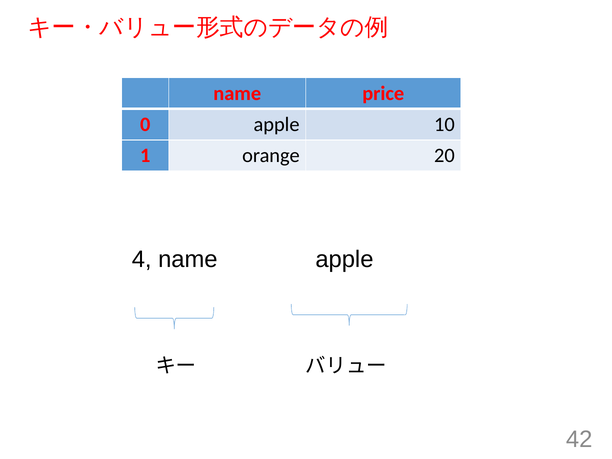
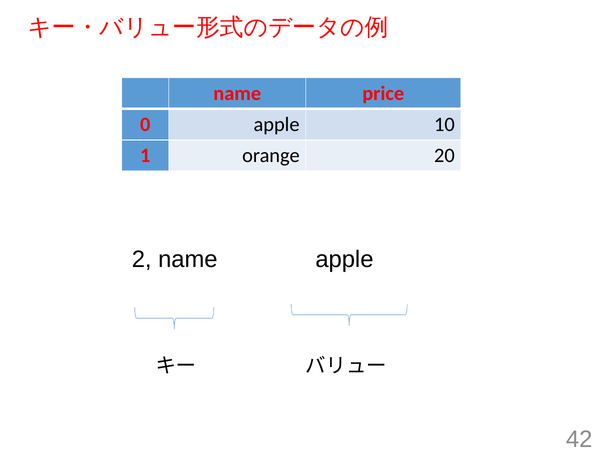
4: 4 -> 2
